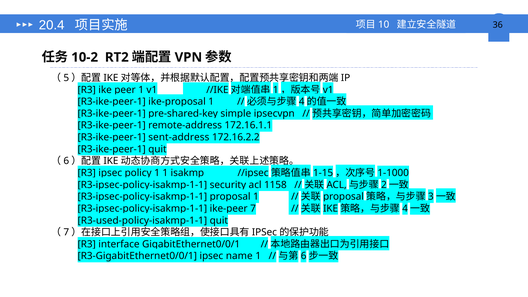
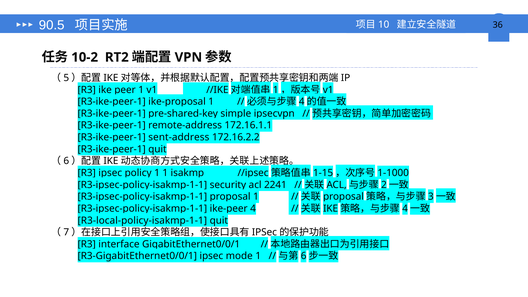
20.4: 20.4 -> 90.5
1158: 1158 -> 2241
7: 7 -> 4
R3-used-policy-isakmp-1-1: R3-used-policy-isakmp-1-1 -> R3-local-policy-isakmp-1-1
name: name -> mode
